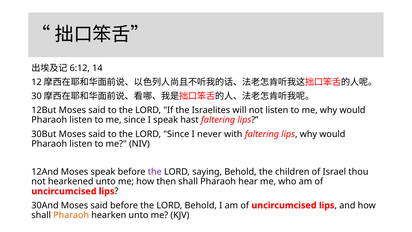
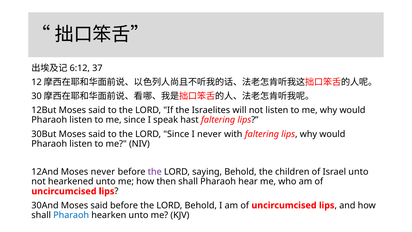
14: 14 -> 37
Moses speak: speak -> never
Israel thou: thou -> unto
Pharaoh at (71, 215) colour: orange -> blue
